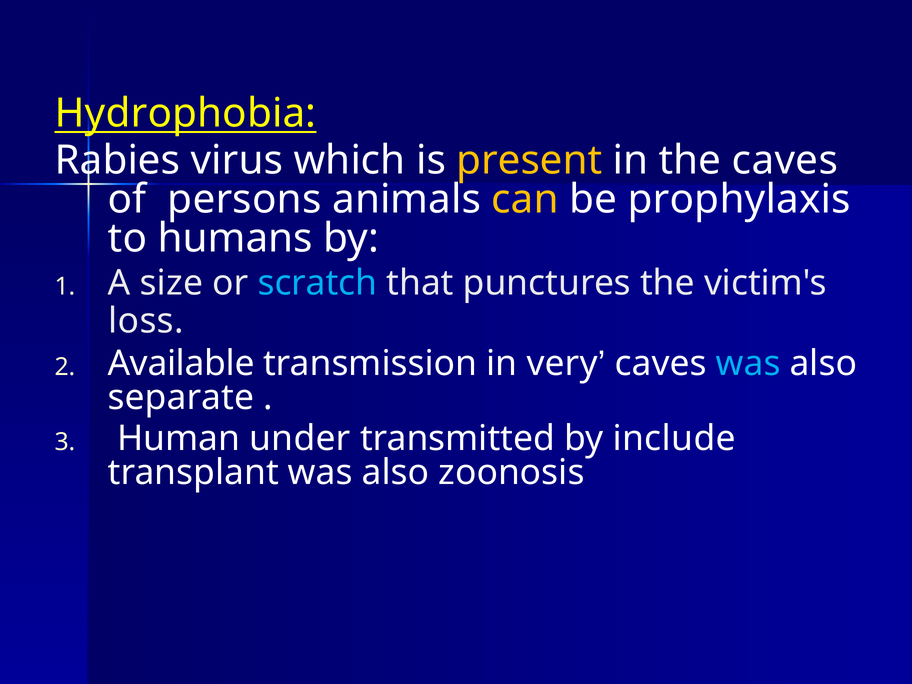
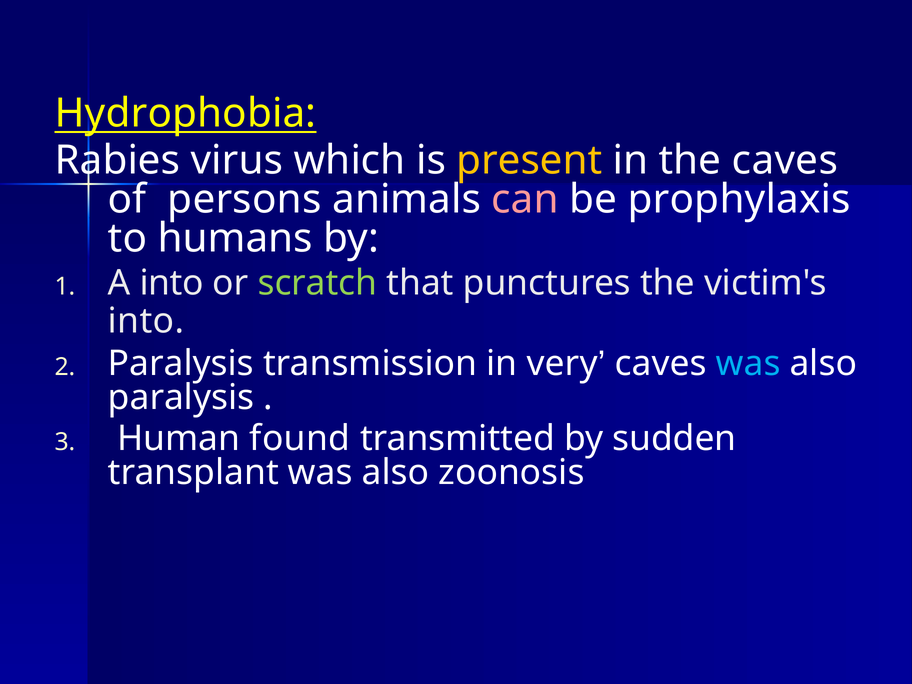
can colour: yellow -> pink
A size: size -> into
scratch colour: light blue -> light green
loss at (146, 321): loss -> into
Available at (181, 363): Available -> Paralysis
separate at (181, 397): separate -> paralysis
under: under -> found
include: include -> sudden
